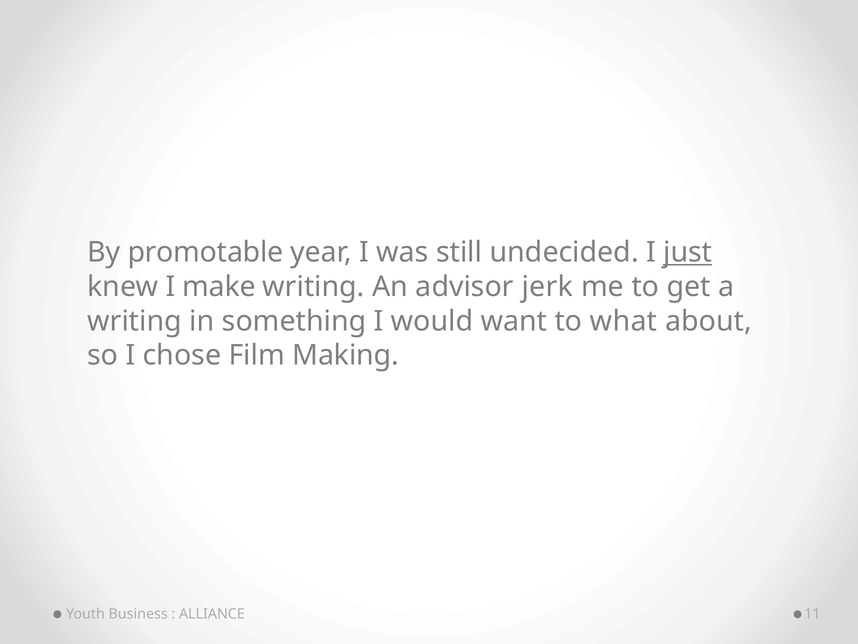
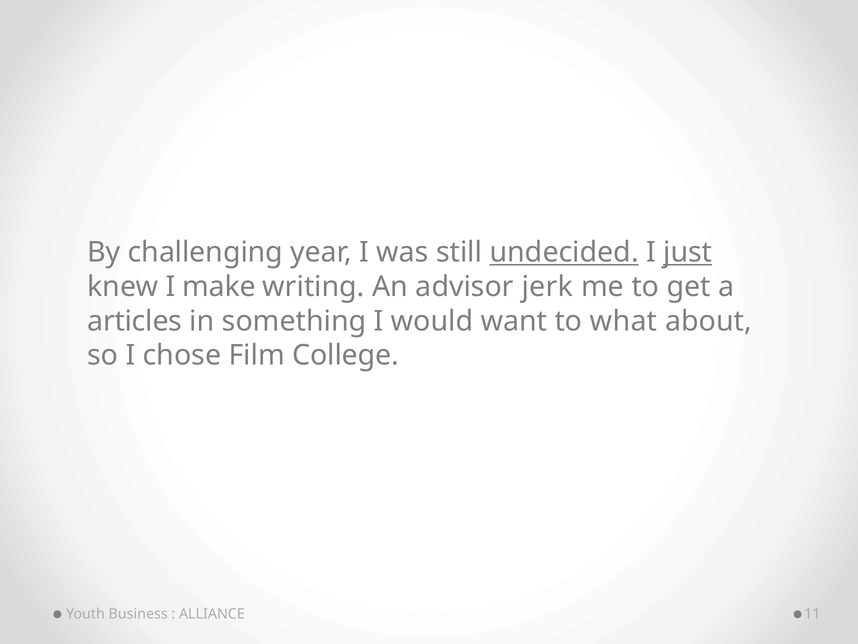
promotable: promotable -> challenging
undecided underline: none -> present
writing at (135, 321): writing -> articles
Making: Making -> College
